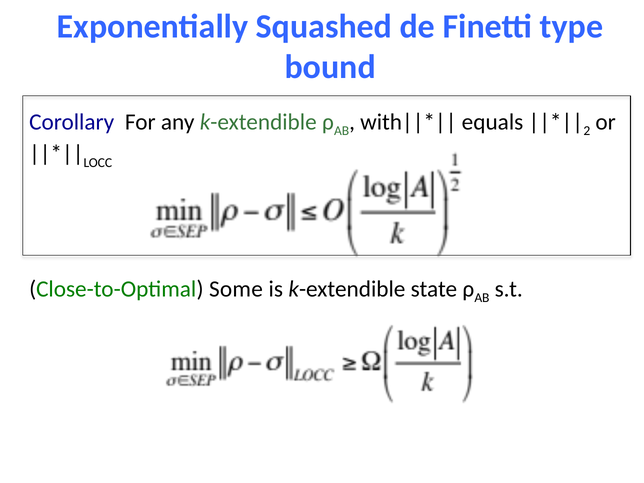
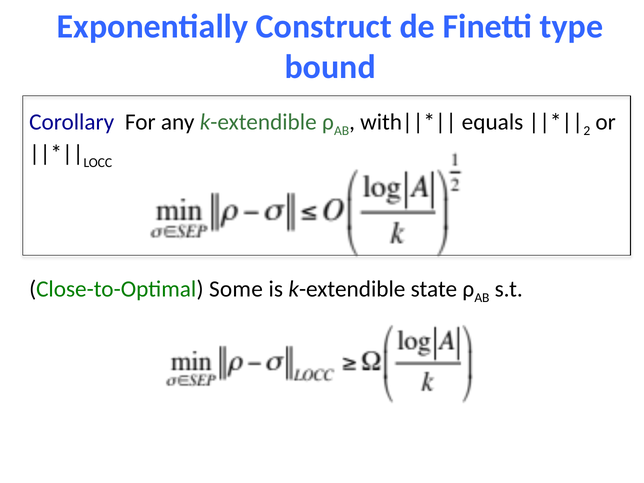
Squashed: Squashed -> Construct
